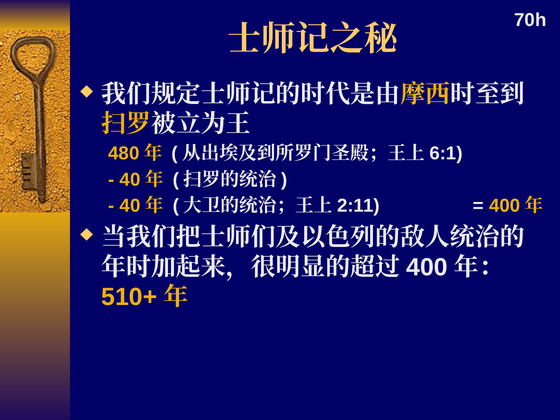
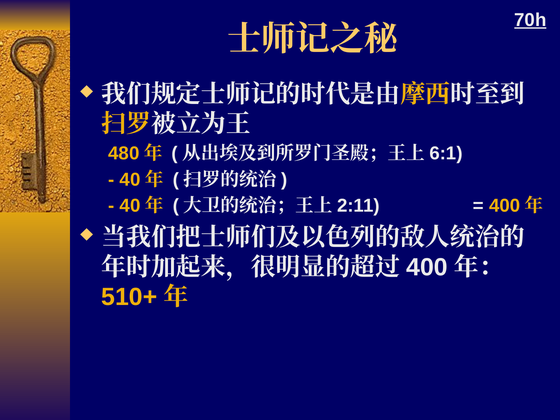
70h underline: none -> present
